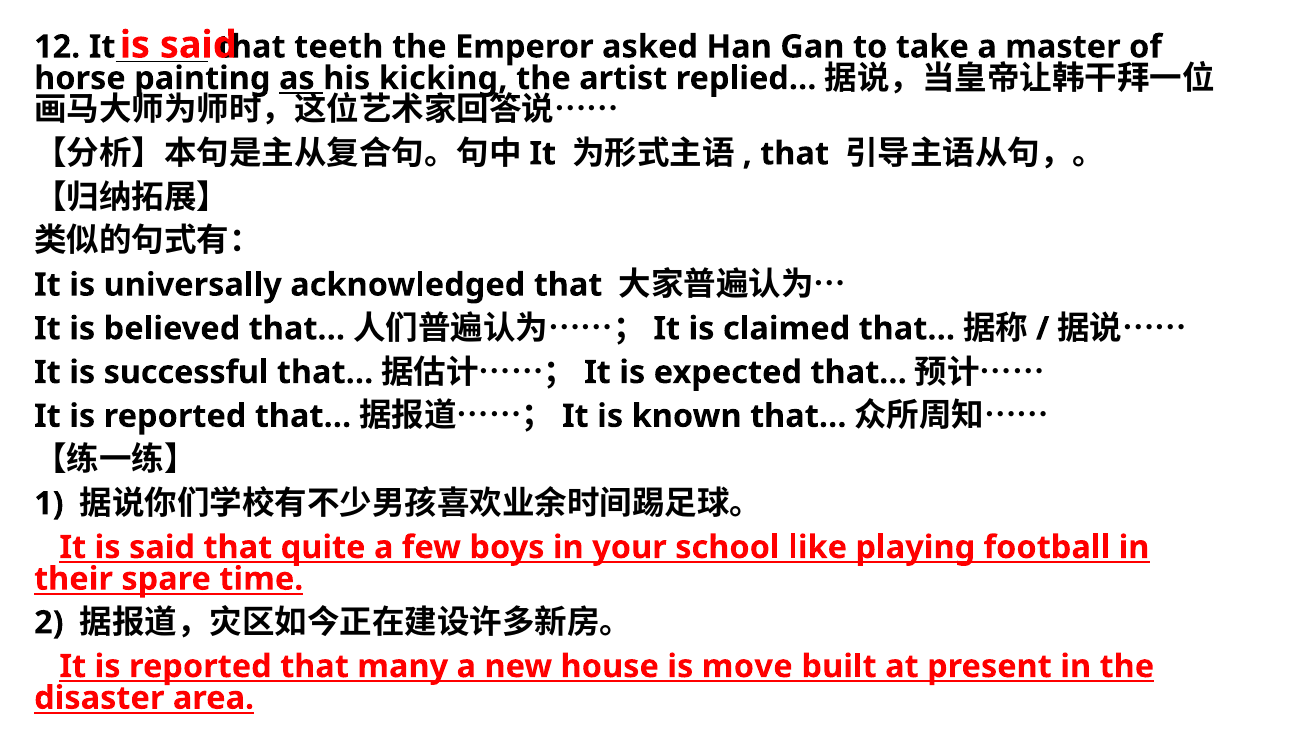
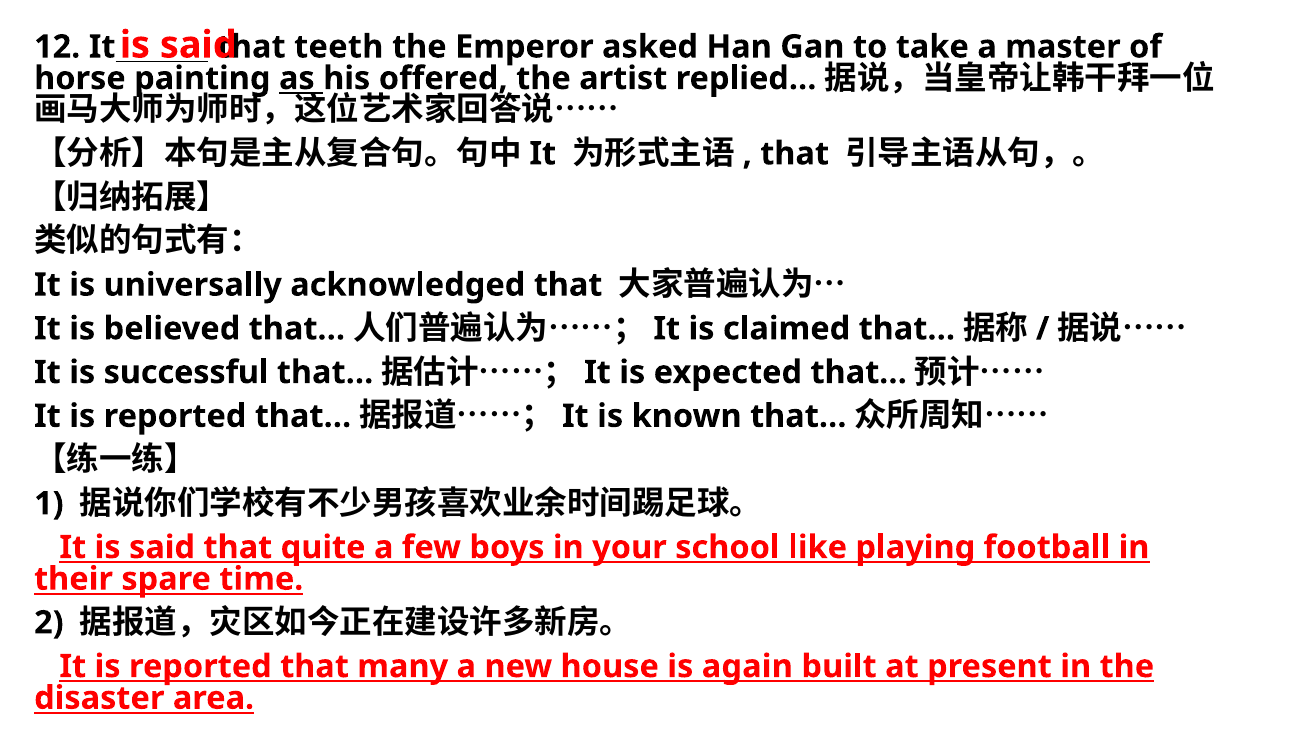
kicking: kicking -> offered
move: move -> again
